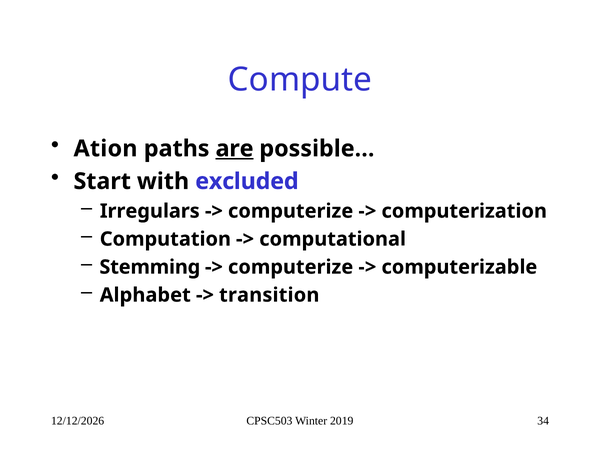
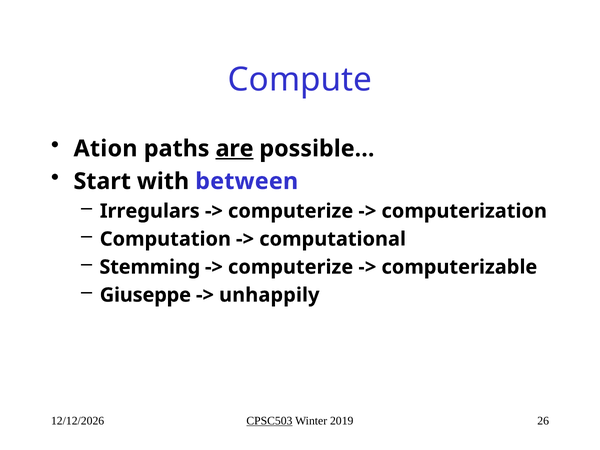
excluded: excluded -> between
Alphabet: Alphabet -> Giuseppe
transition: transition -> unhappily
CPSC503 underline: none -> present
34: 34 -> 26
